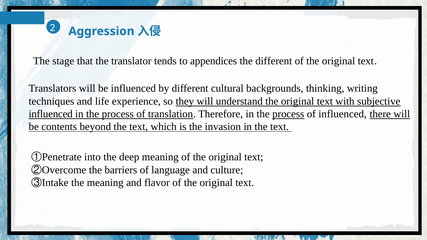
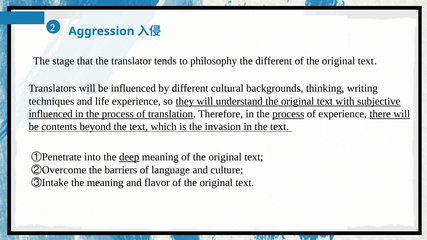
appendices: appendices -> philosophy
of influenced: influenced -> experience
deep underline: none -> present
